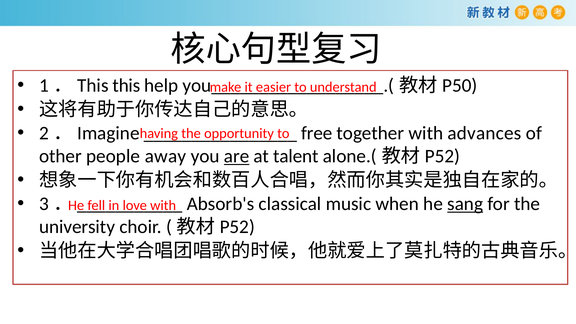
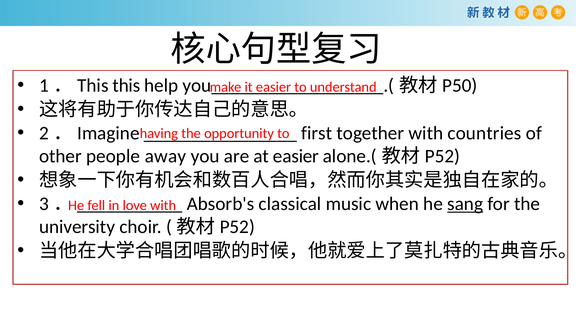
free: free -> first
advances: advances -> countries
are underline: present -> none
at talent: talent -> easier
